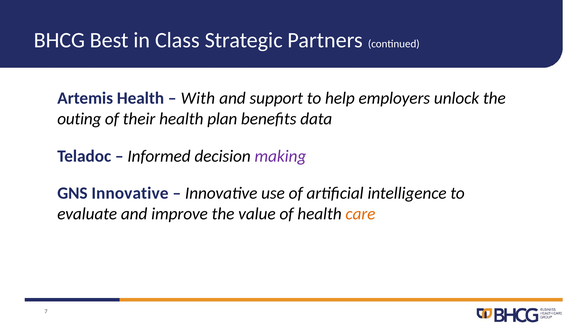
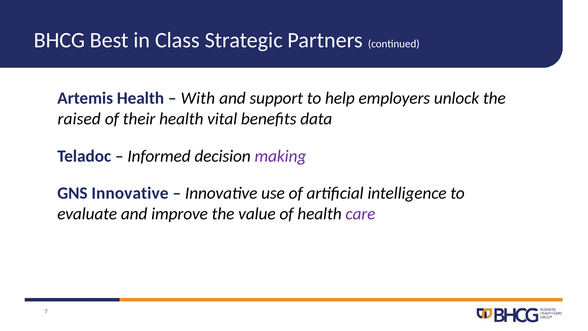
outing: outing -> raised
plan: plan -> vital
care colour: orange -> purple
